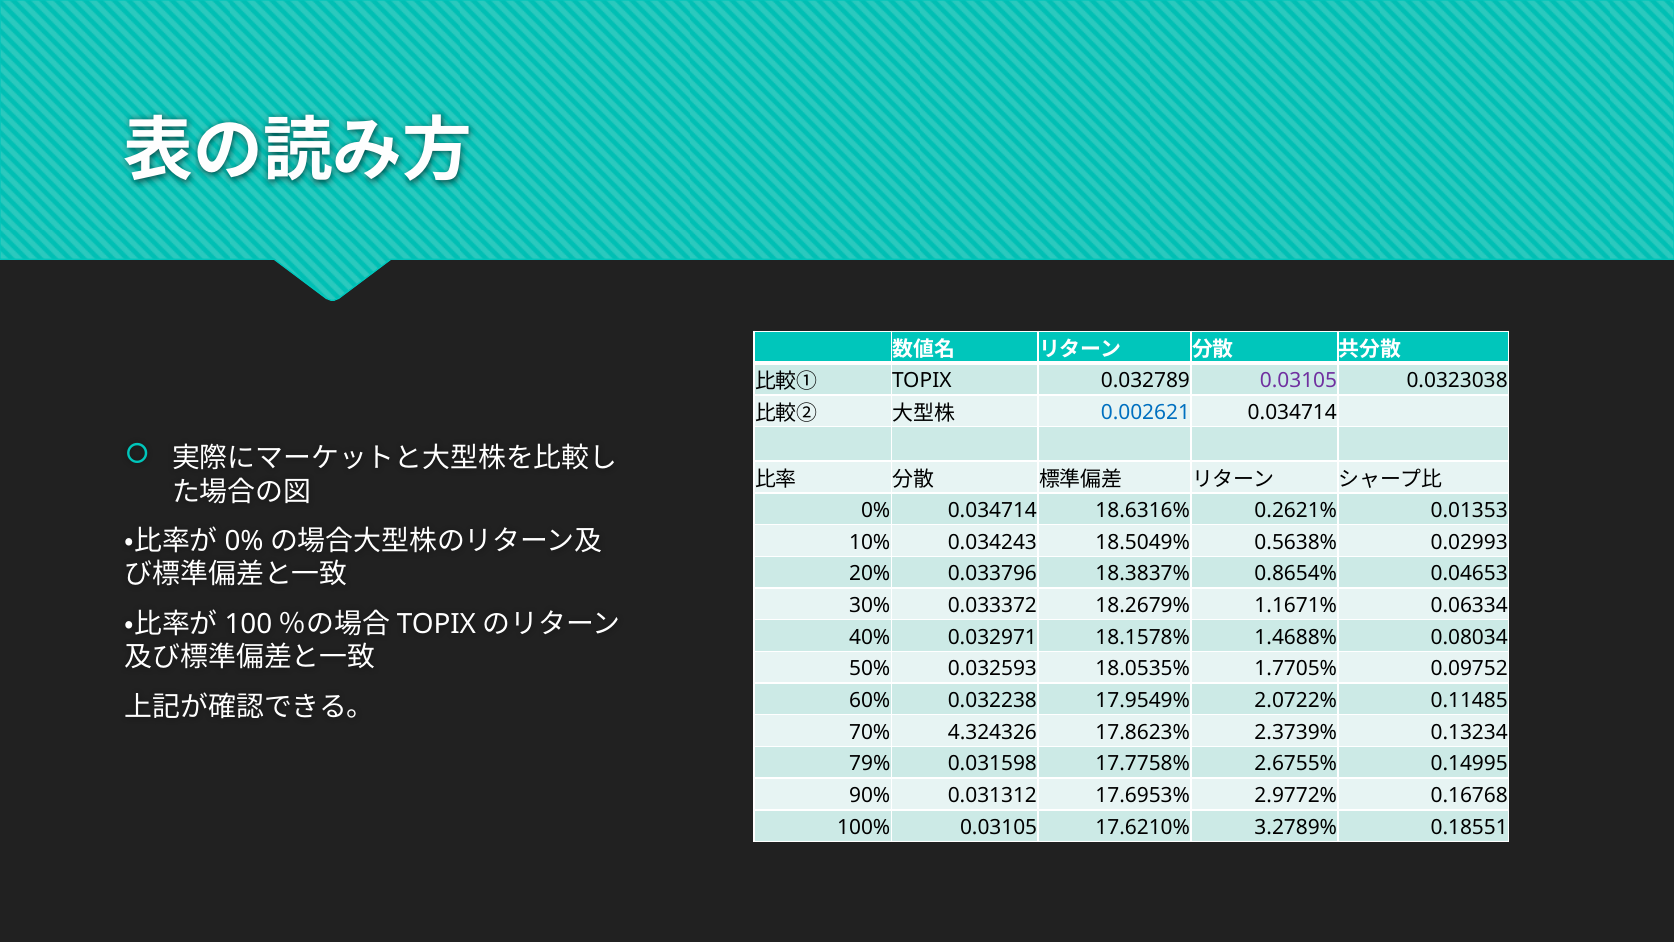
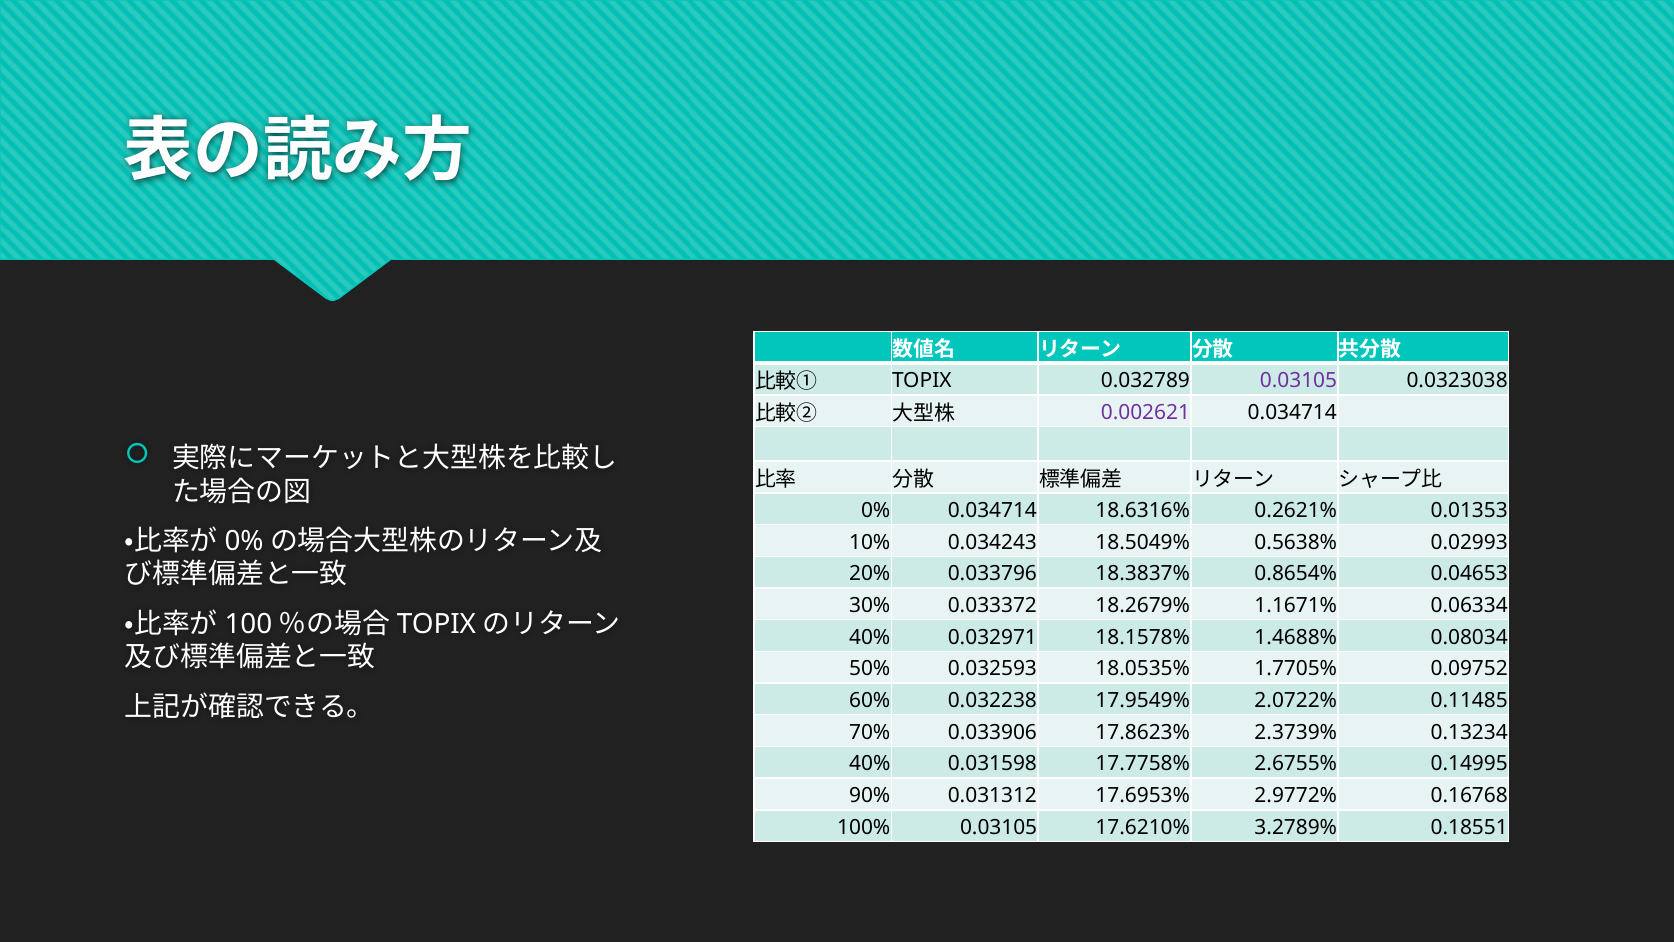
0.002621 colour: blue -> purple
4.324326: 4.324326 -> 0.033906
79% at (870, 764): 79% -> 40%
